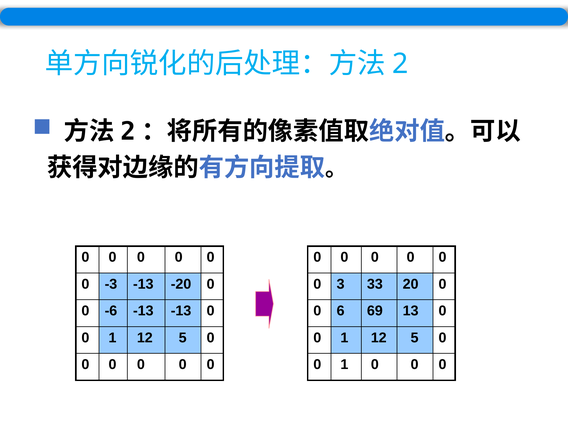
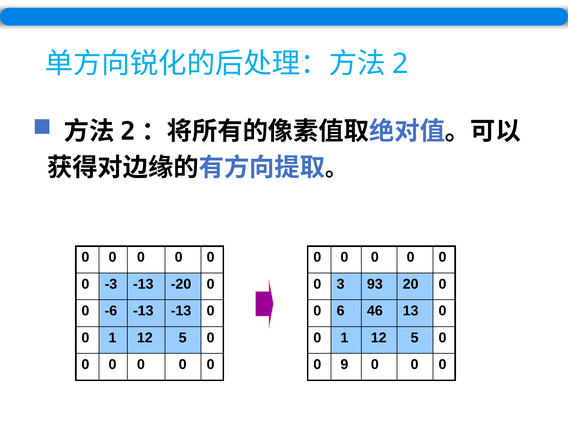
33: 33 -> 93
69: 69 -> 46
1 at (344, 365): 1 -> 9
